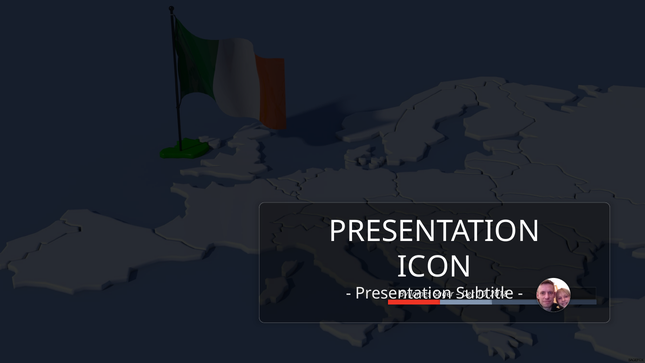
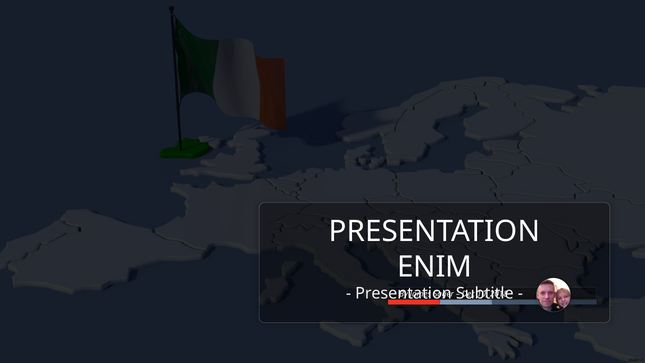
ICON: ICON -> ENIM
